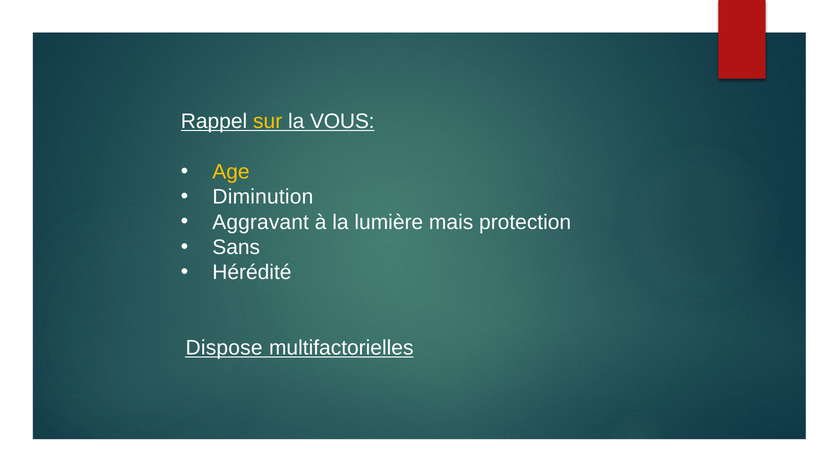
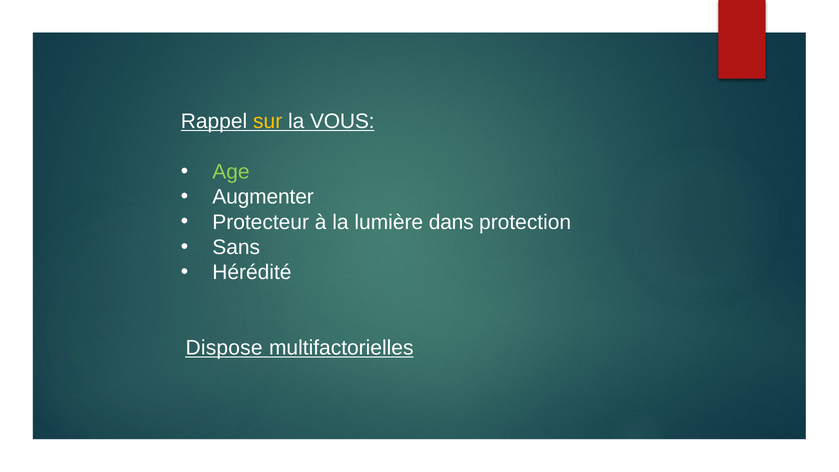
Age colour: yellow -> light green
Diminution: Diminution -> Augmenter
Aggravant: Aggravant -> Protecteur
mais: mais -> dans
